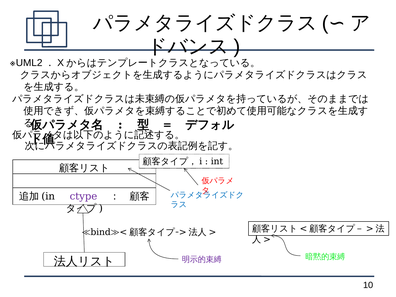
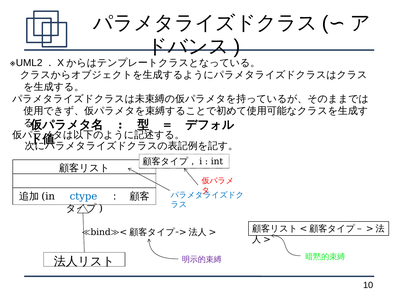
ctype colour: purple -> blue
